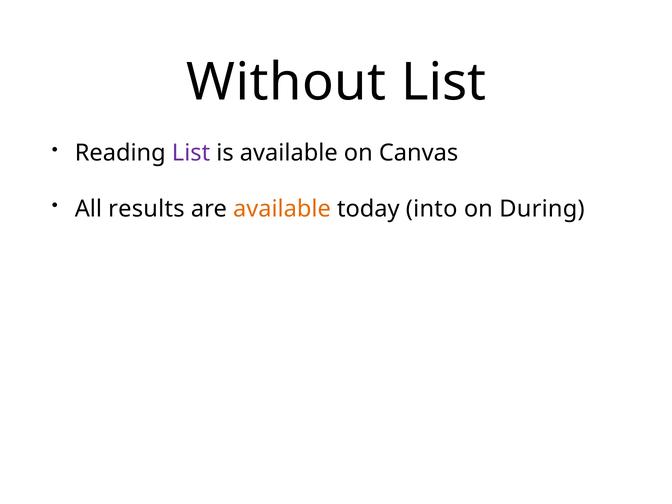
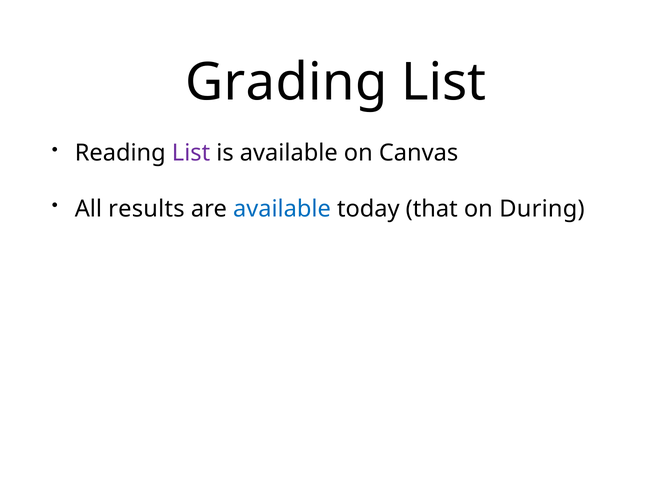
Without: Without -> Grading
available at (282, 209) colour: orange -> blue
into: into -> that
